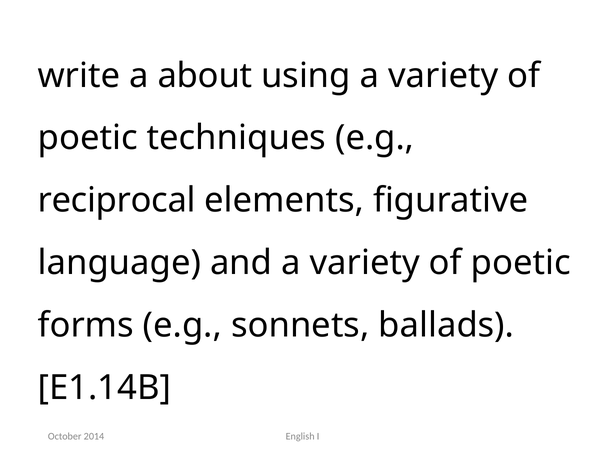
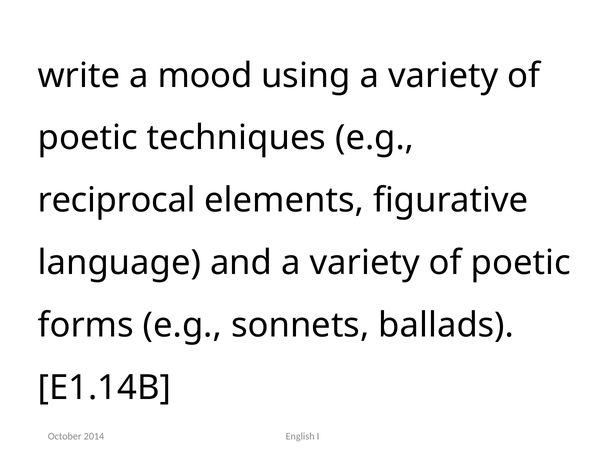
about: about -> mood
